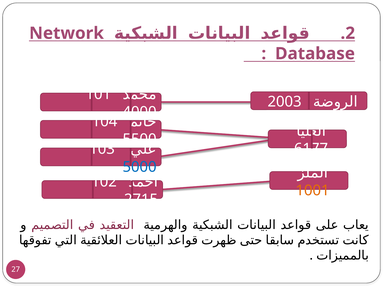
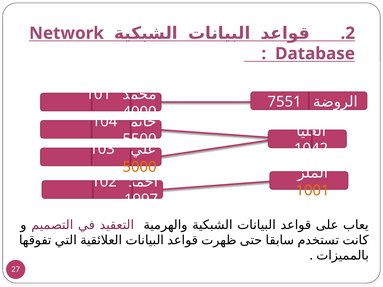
2003: 2003 -> 7551
6177: 6177 -> 1042
5000 colour: blue -> orange
2715: 2715 -> 1997
